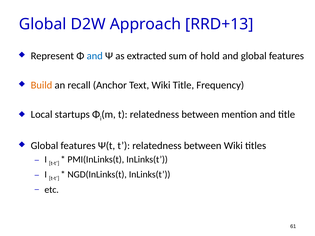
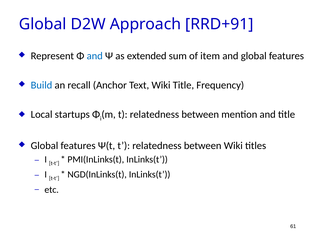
RRD+13: RRD+13 -> RRD+91
extracted: extracted -> extended
hold: hold -> item
Build colour: orange -> blue
